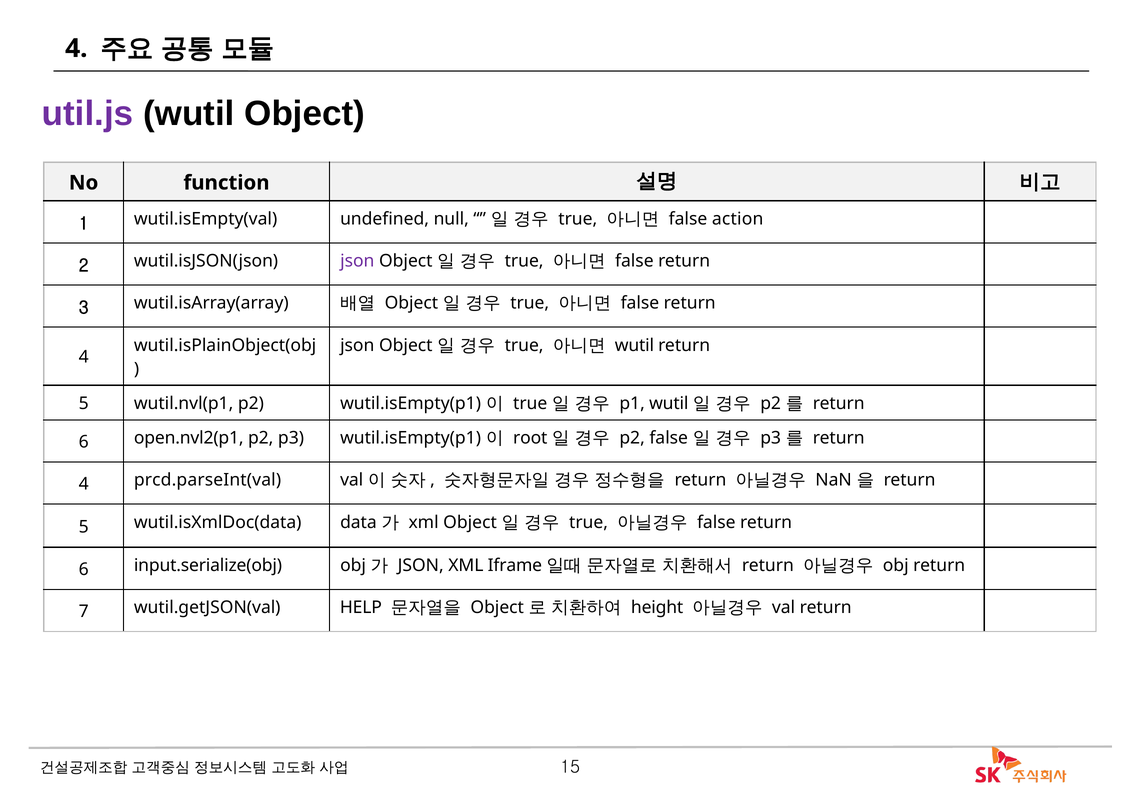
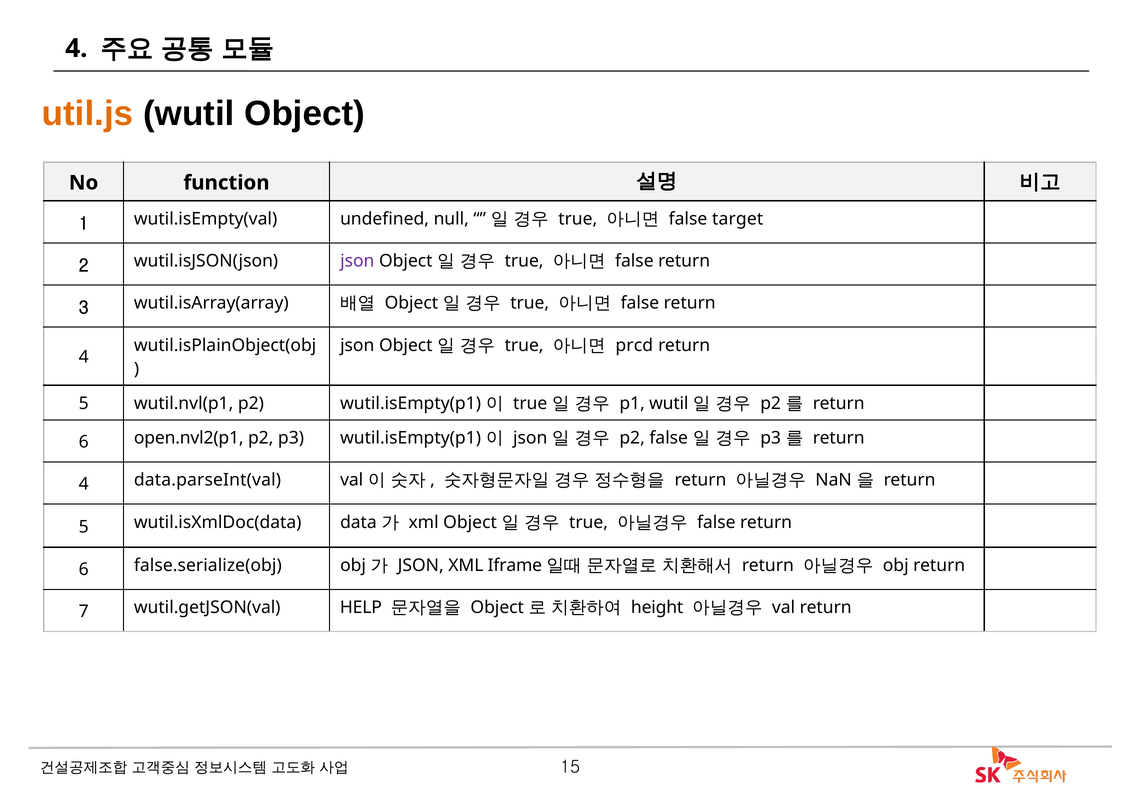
util.js colour: purple -> orange
action: action -> target
wutil at (634, 345): wutil -> prcd
root at (530, 438): root -> json
prcd.parseInt(val: prcd.parseInt(val -> data.parseInt(val
input.serialize(obj: input.serialize(obj -> false.serialize(obj
